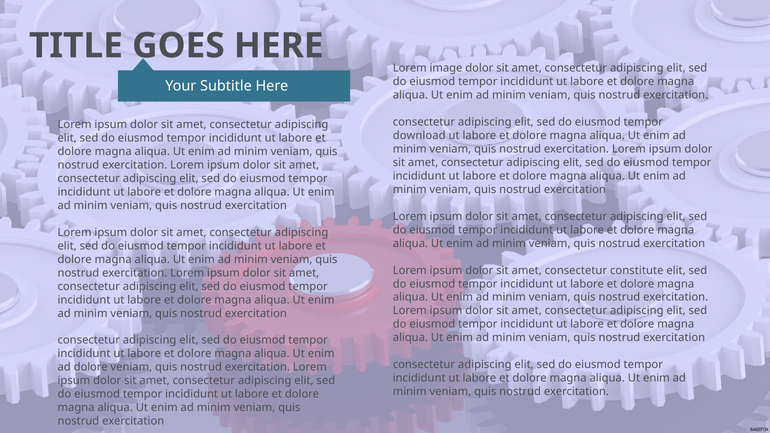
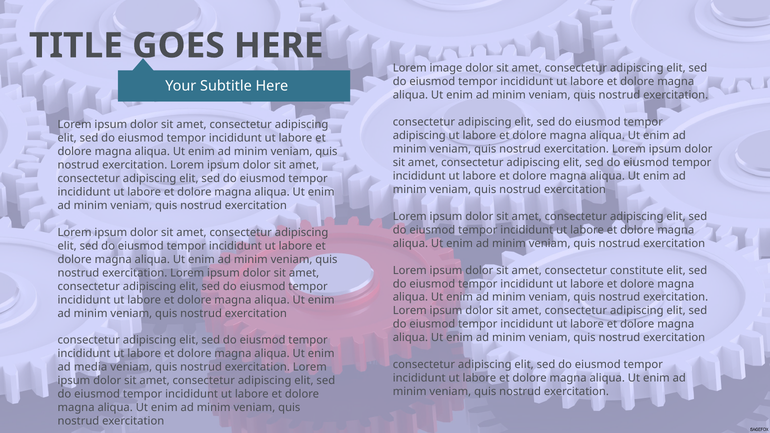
download at (419, 136): download -> adipiscing
ad dolore: dolore -> media
